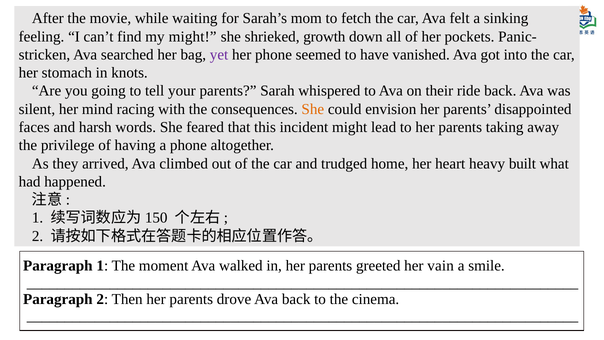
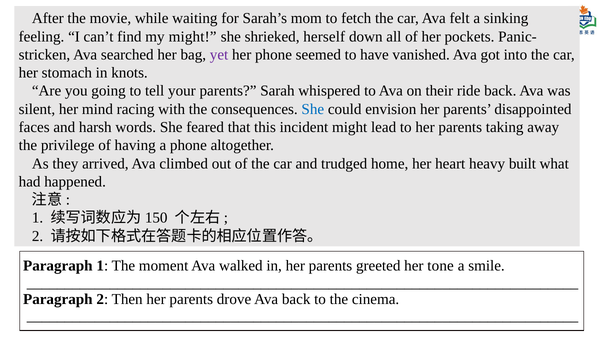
growth: growth -> herself
She at (313, 109) colour: orange -> blue
vain: vain -> tone
